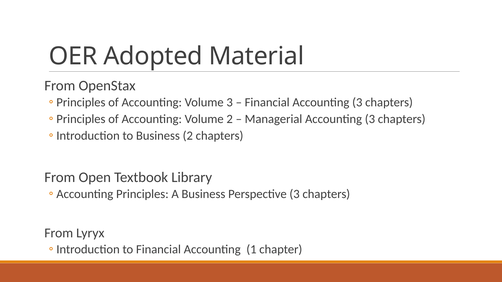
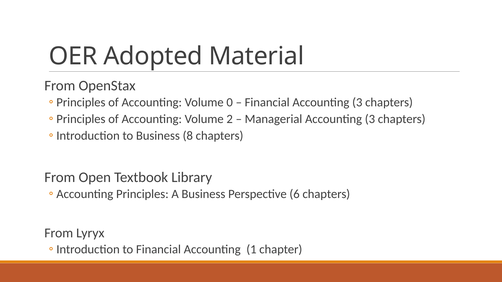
Volume 3: 3 -> 0
Business 2: 2 -> 8
Perspective 3: 3 -> 6
